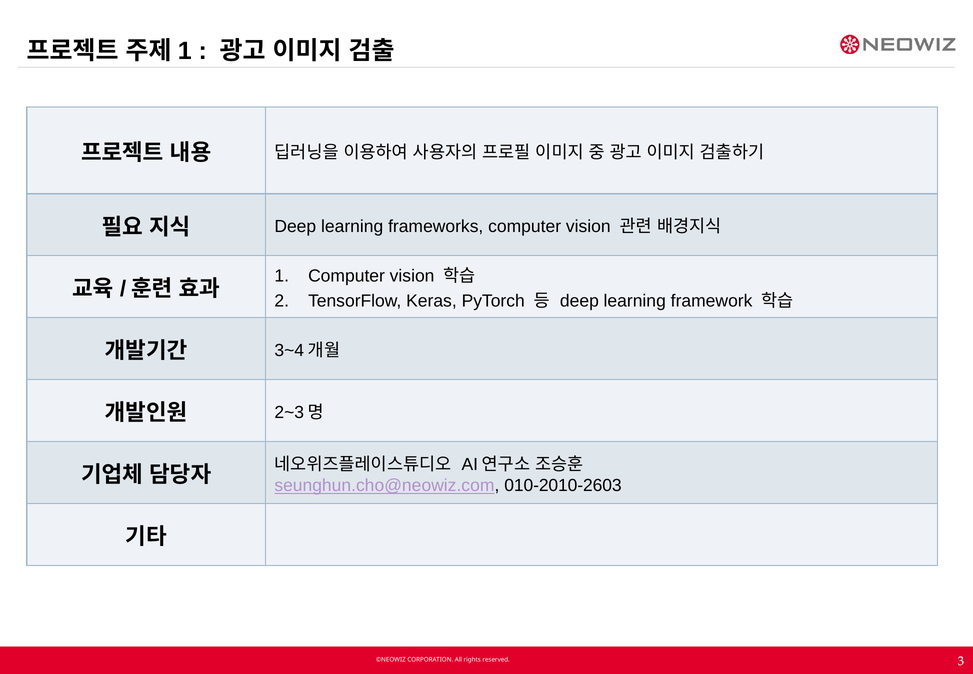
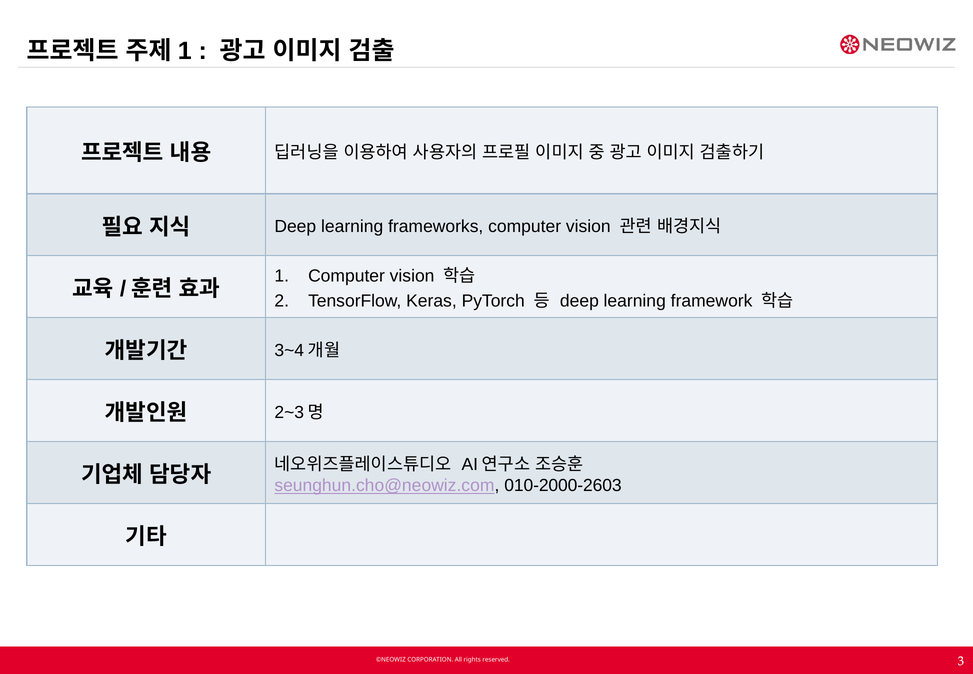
010-2010-2603: 010-2010-2603 -> 010-2000-2603
